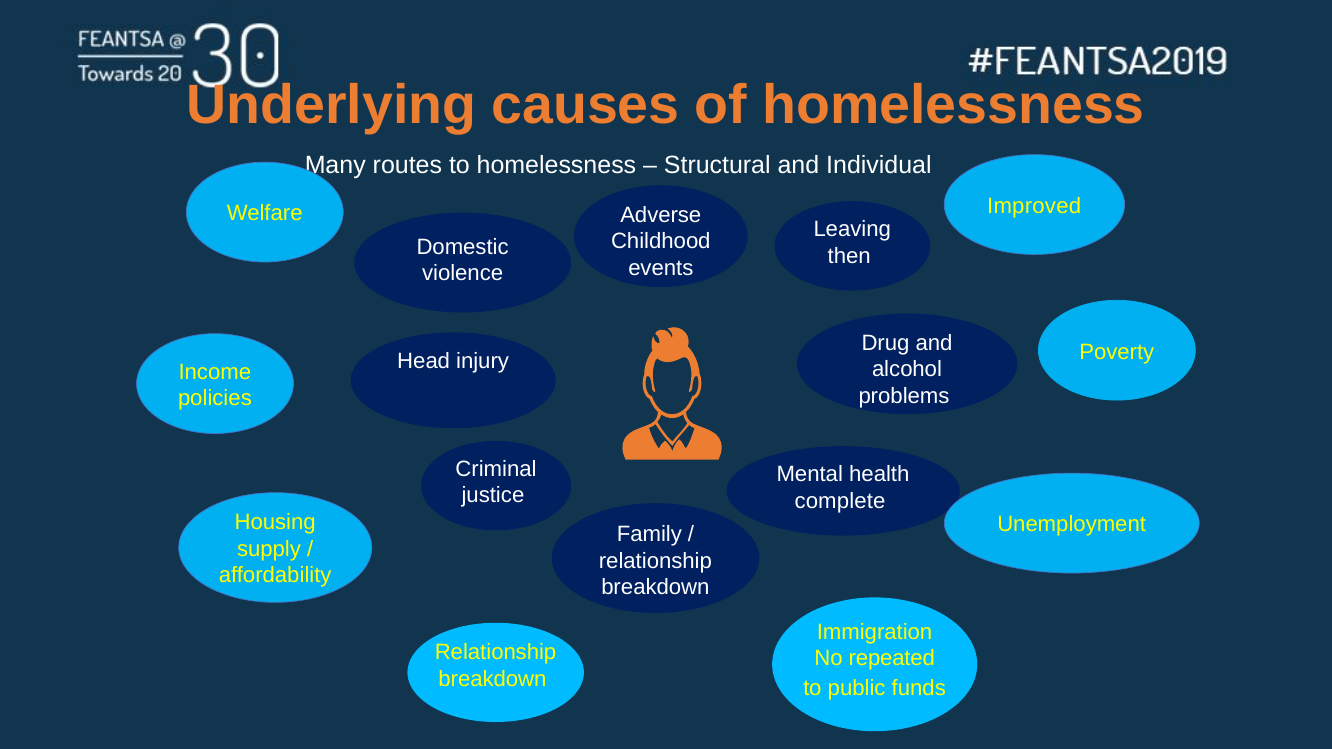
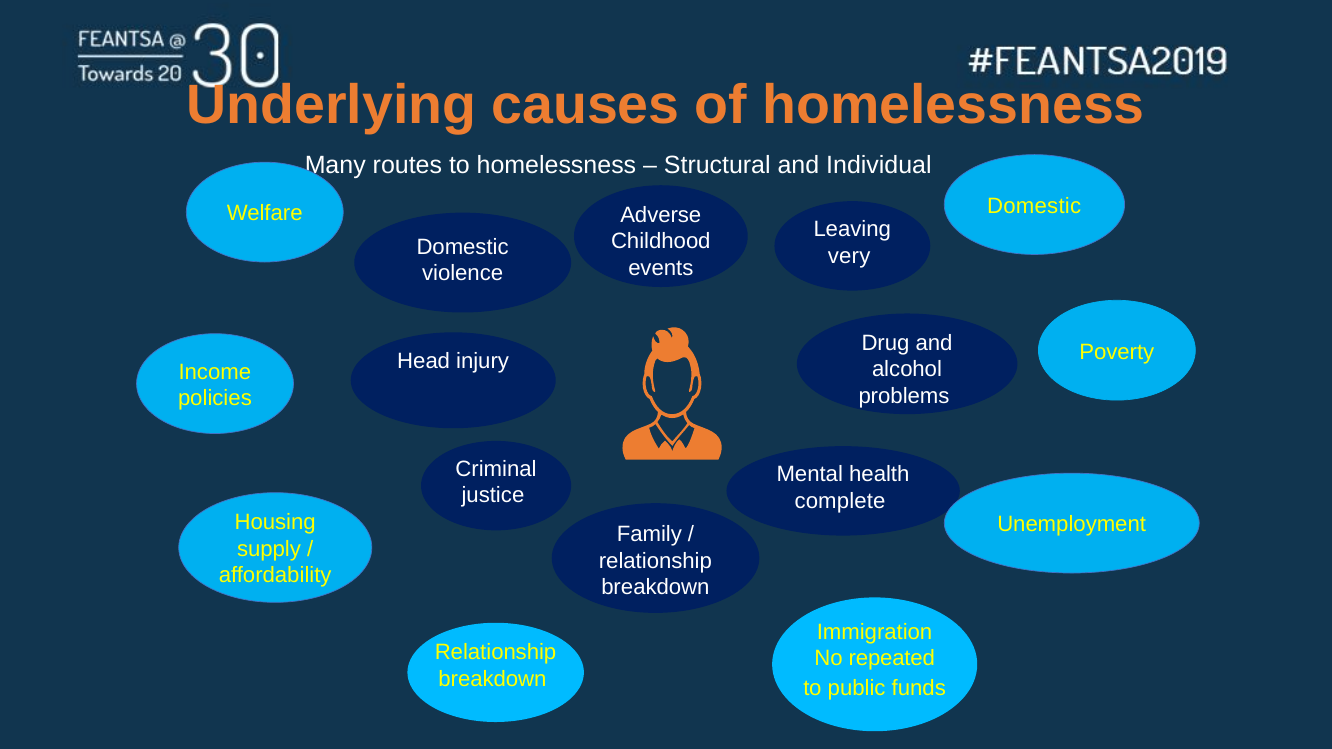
Improved at (1034, 206): Improved -> Domestic
then: then -> very
